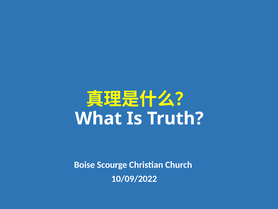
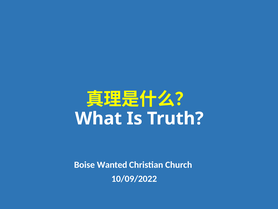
Scourge: Scourge -> Wanted
